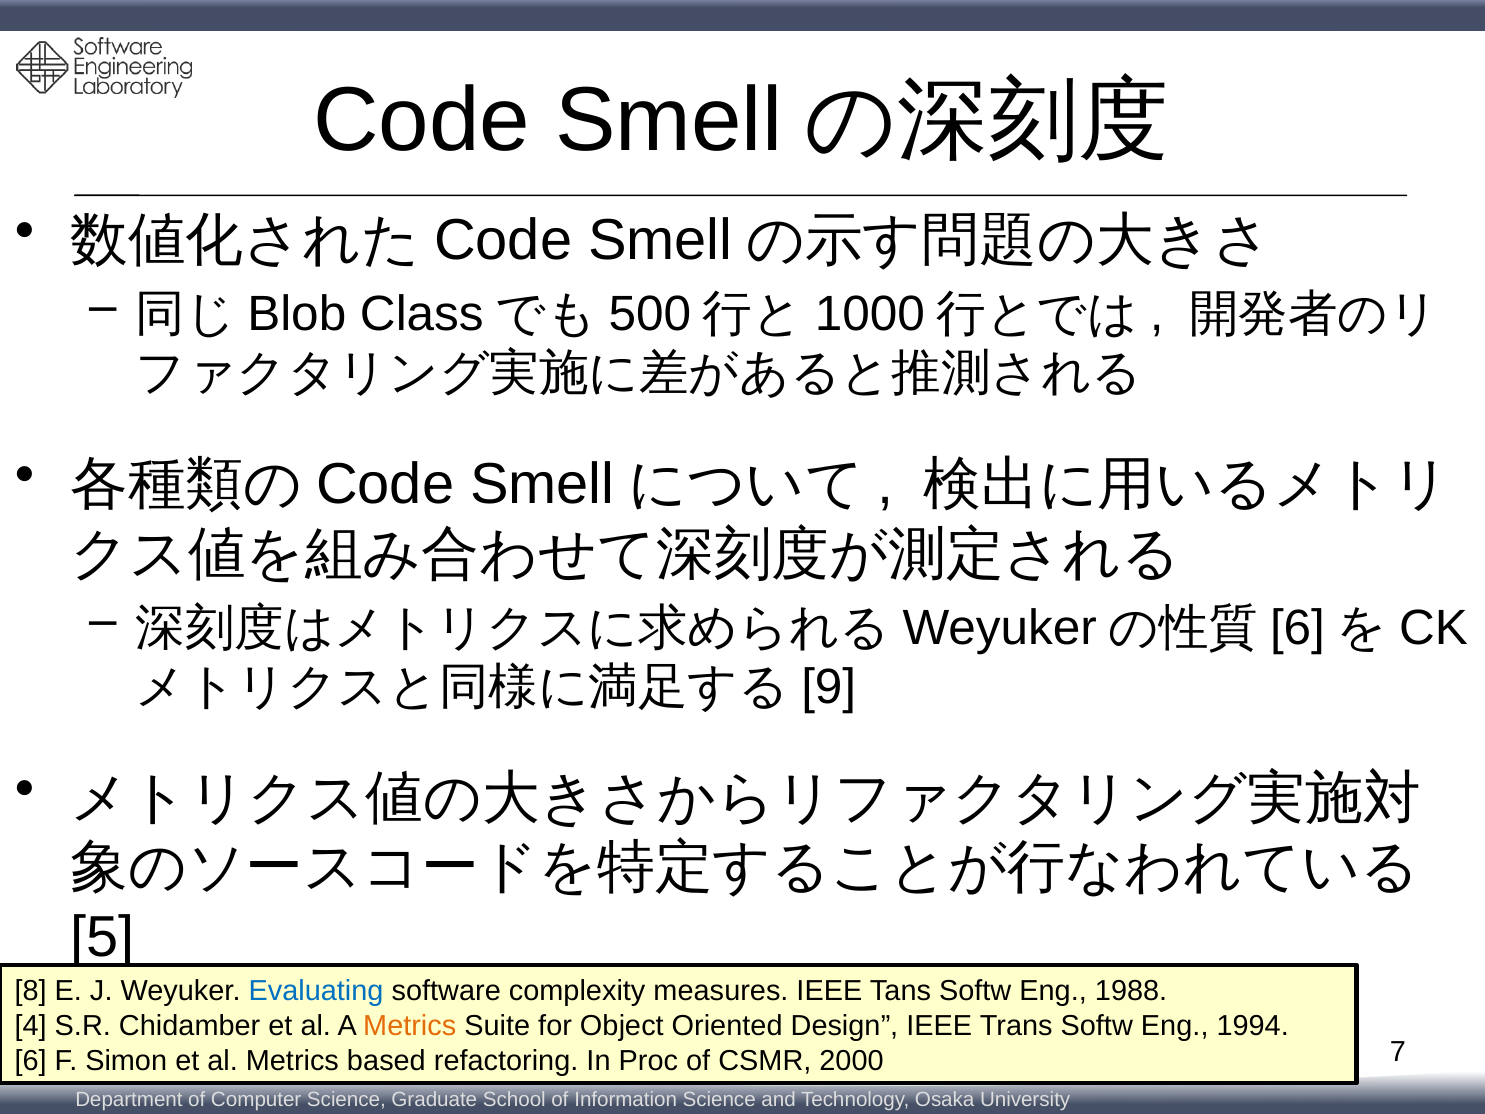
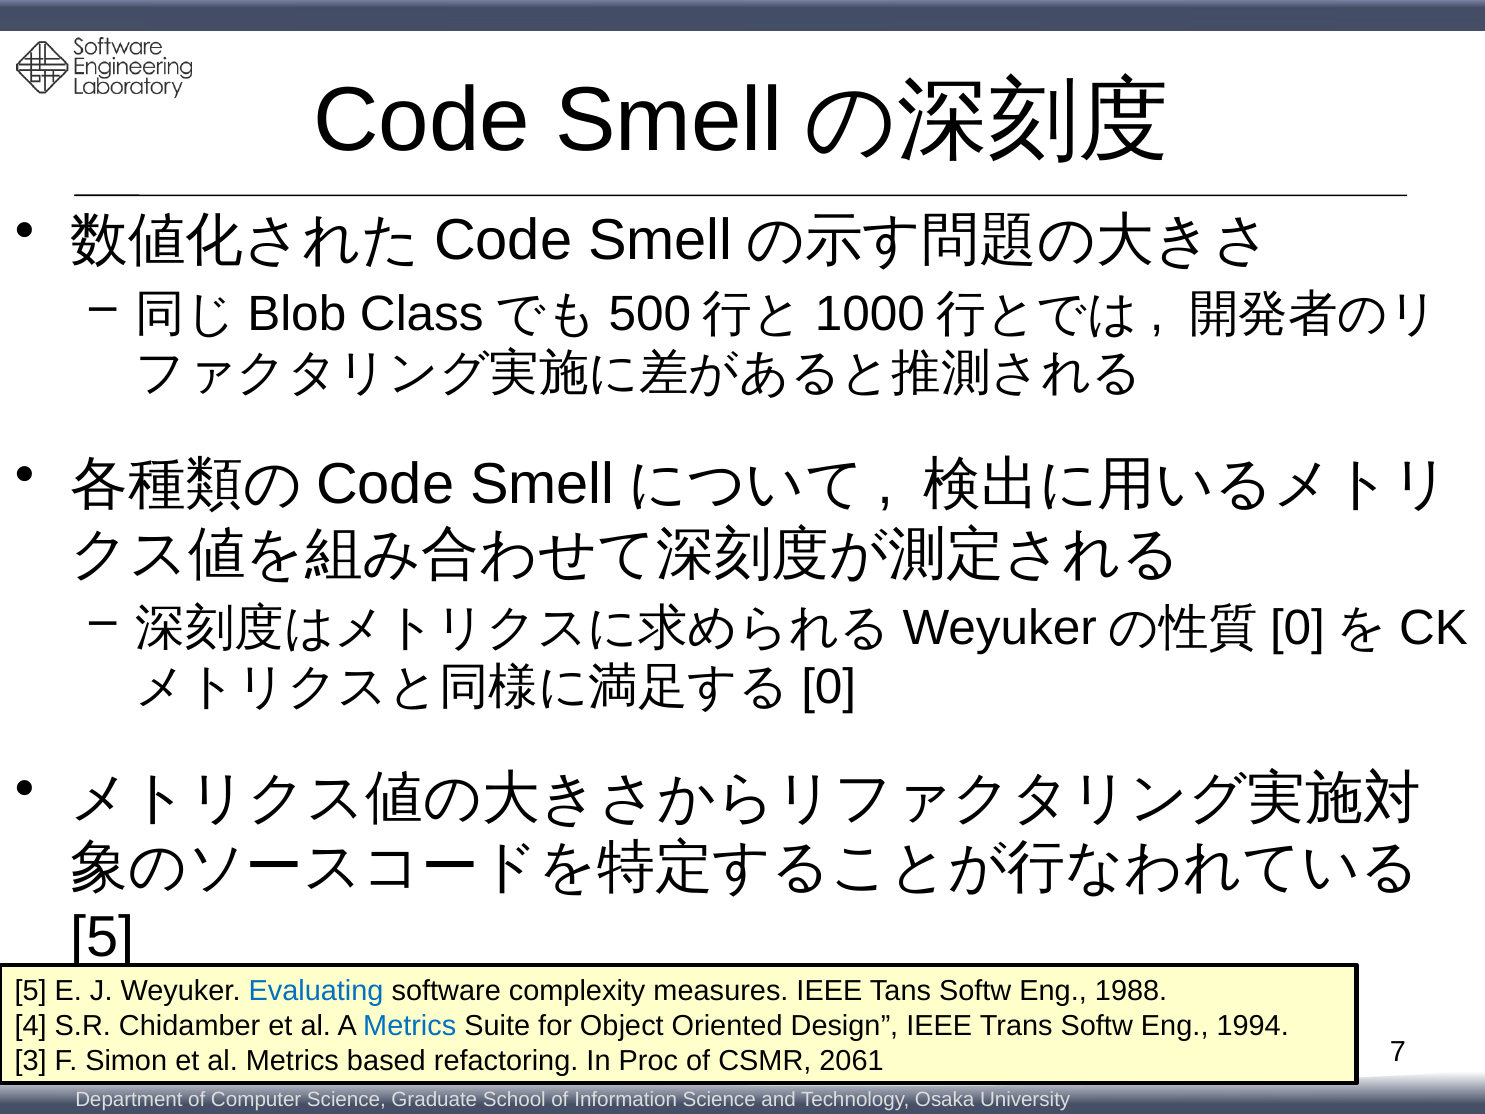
6 at (1297, 628): 6 -> 0
9 at (829, 687): 9 -> 0
8 at (31, 991): 8 -> 5
Metrics at (410, 1026) colour: orange -> blue
6 at (31, 1061): 6 -> 3
2000: 2000 -> 2061
